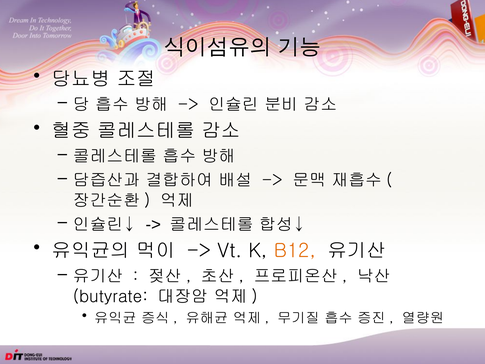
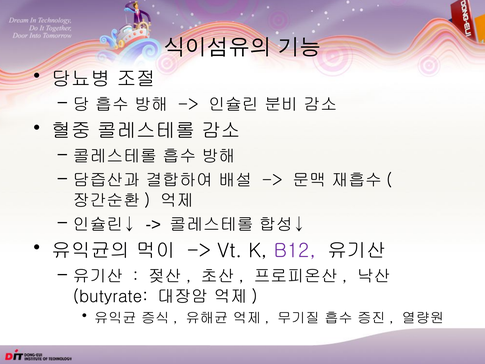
B12 colour: orange -> purple
